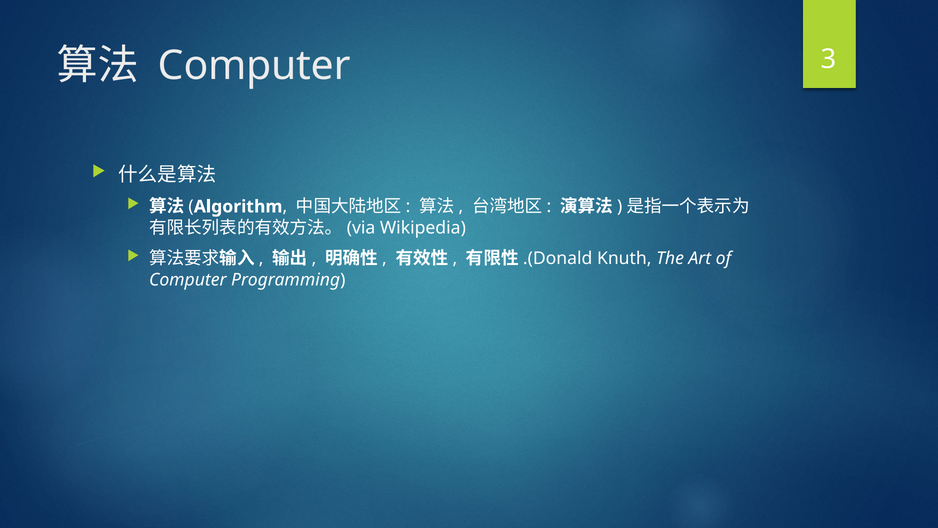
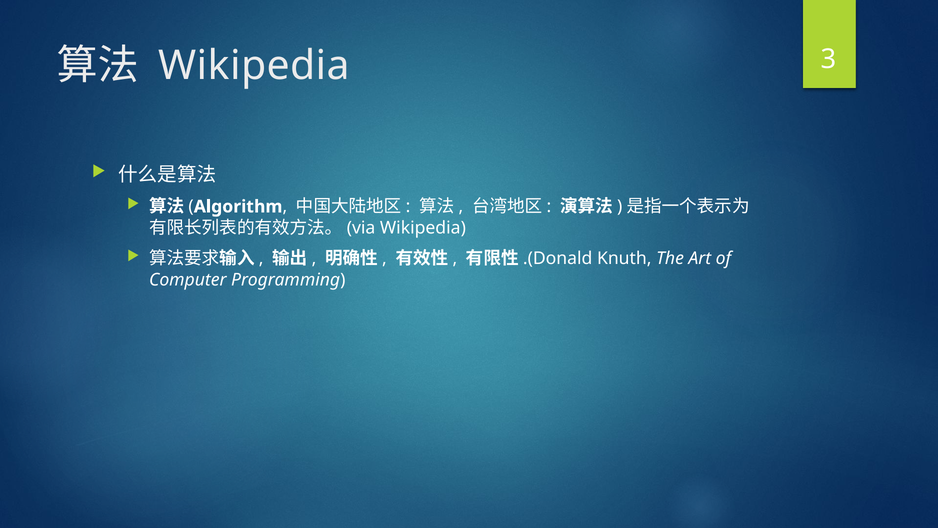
Computer at (254, 66): Computer -> Wikipedia
